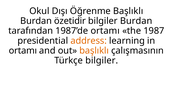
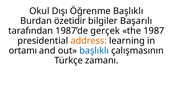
bilgiler Burdan: Burdan -> Başarılı
1987’de ortamı: ortamı -> gerçek
başlıklı at (94, 50) colour: orange -> blue
Türkçe bilgiler: bilgiler -> zamanı
